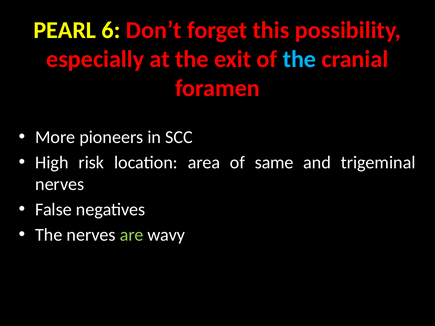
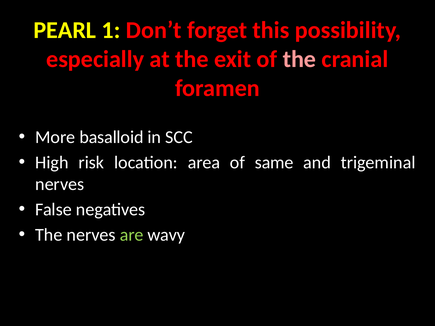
6: 6 -> 1
the at (299, 59) colour: light blue -> pink
pioneers: pioneers -> basalloid
